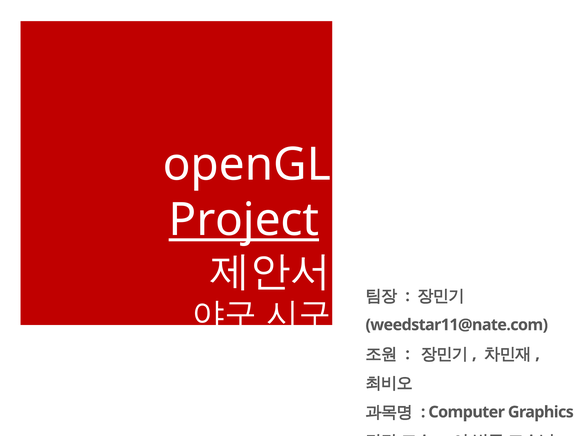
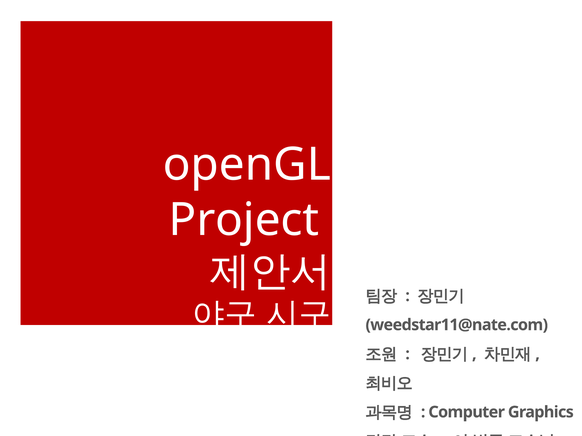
Project underline: present -> none
